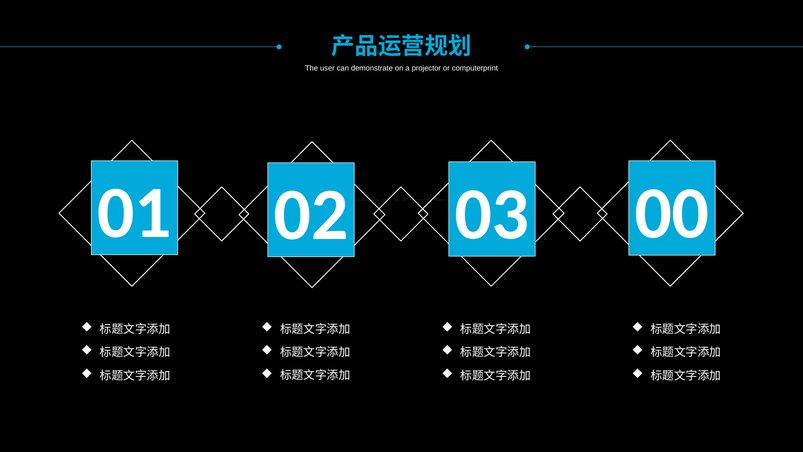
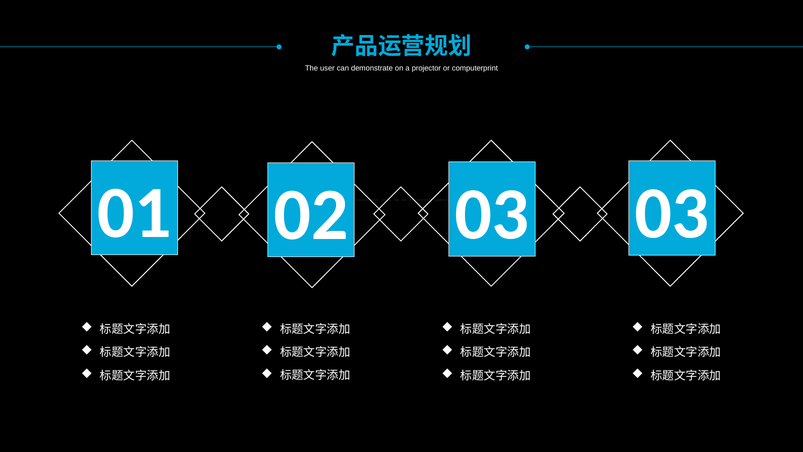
03 00: 00 -> 03
